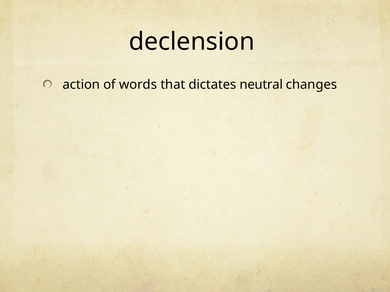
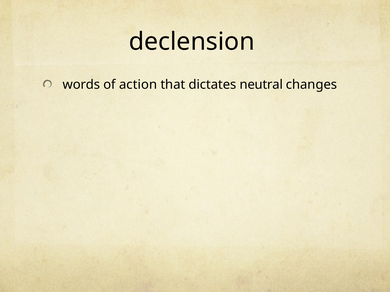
action: action -> words
words: words -> action
